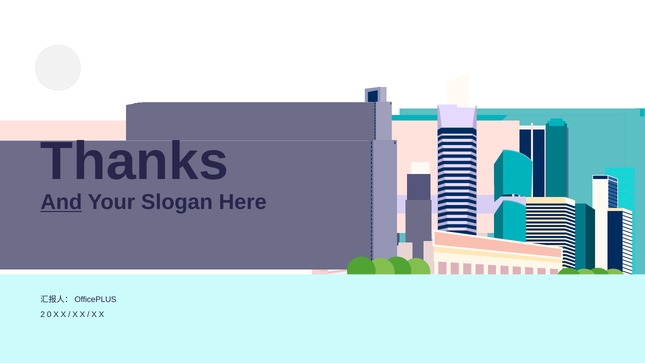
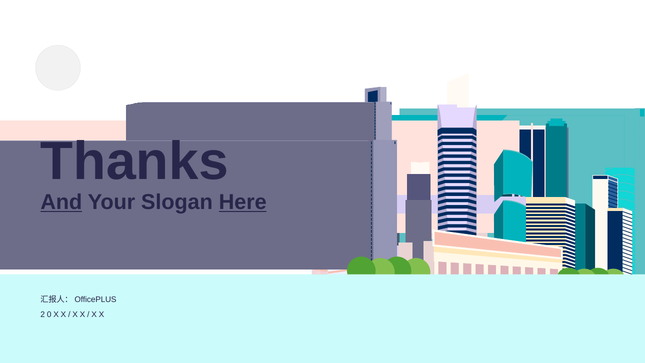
Here underline: none -> present
